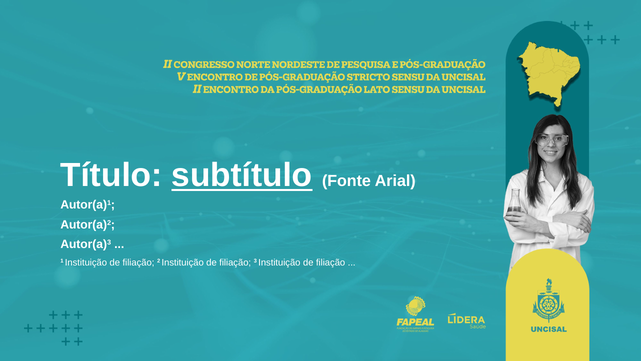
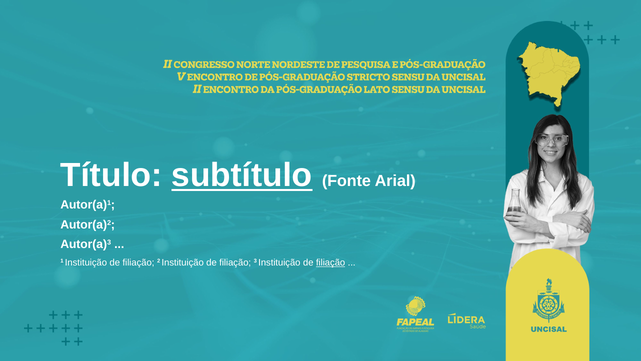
filiação at (331, 262) underline: none -> present
